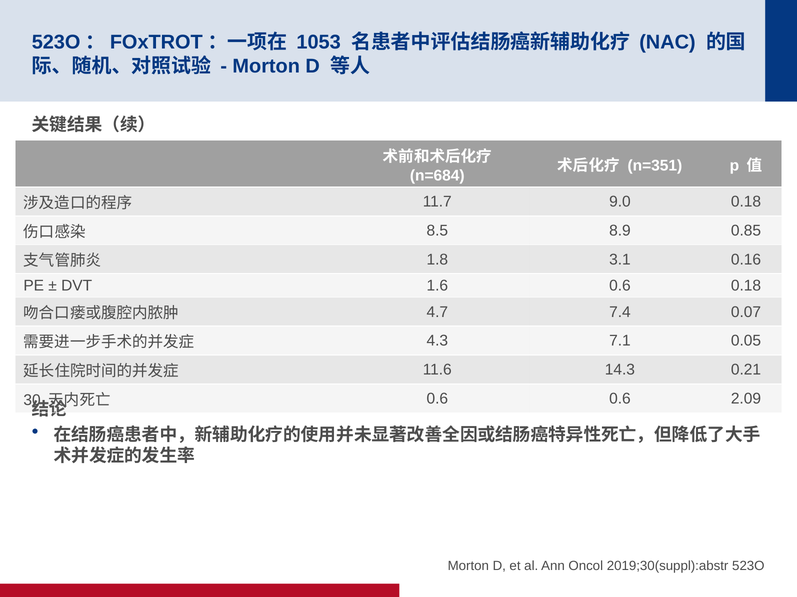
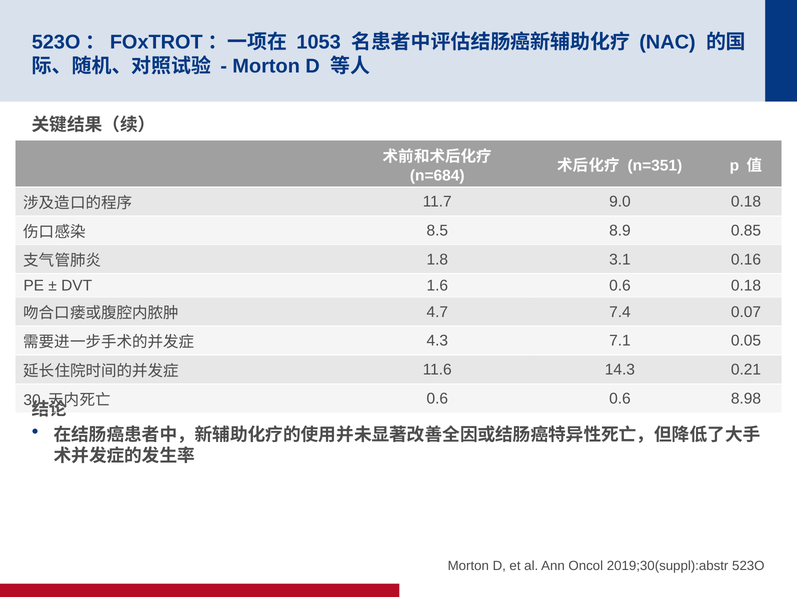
2.09: 2.09 -> 8.98
